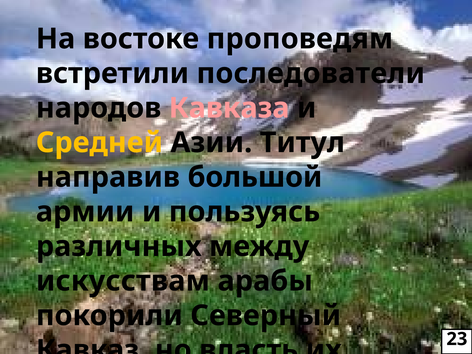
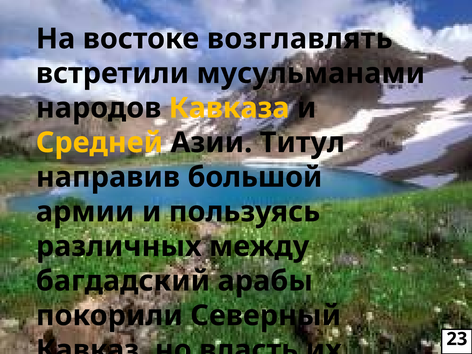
проповедям: проповедям -> возглавлять
последователи: последователи -> мусульманами
Кавказа colour: pink -> yellow
искусствам: искусствам -> багдадский
